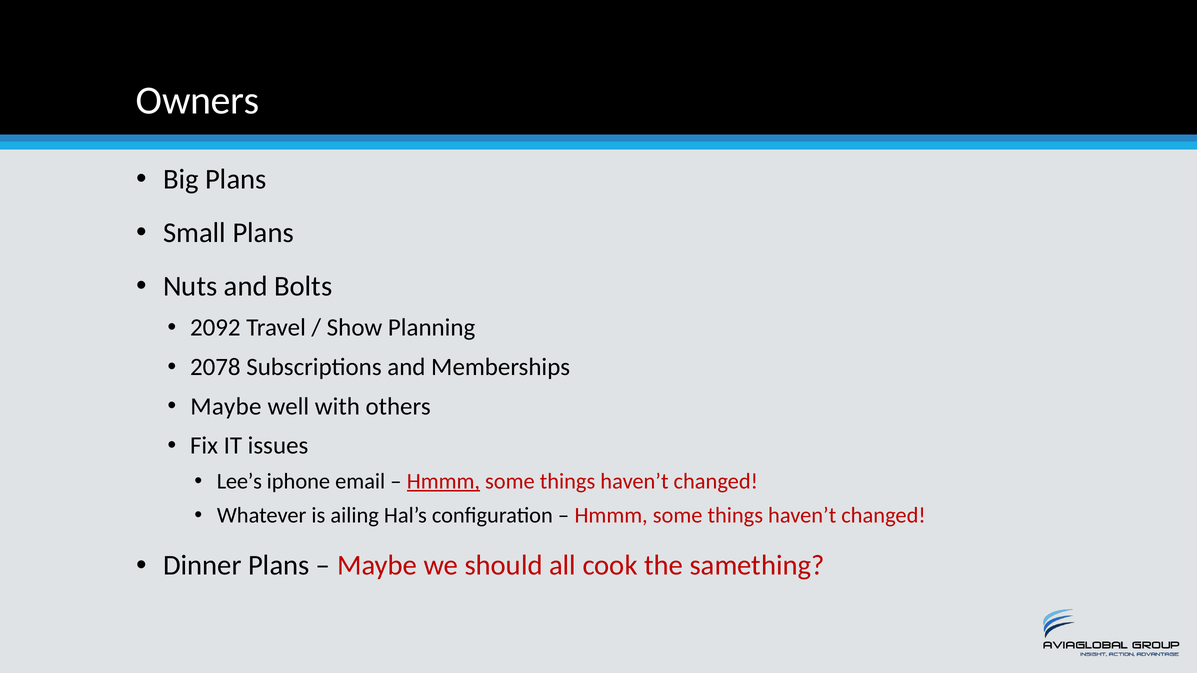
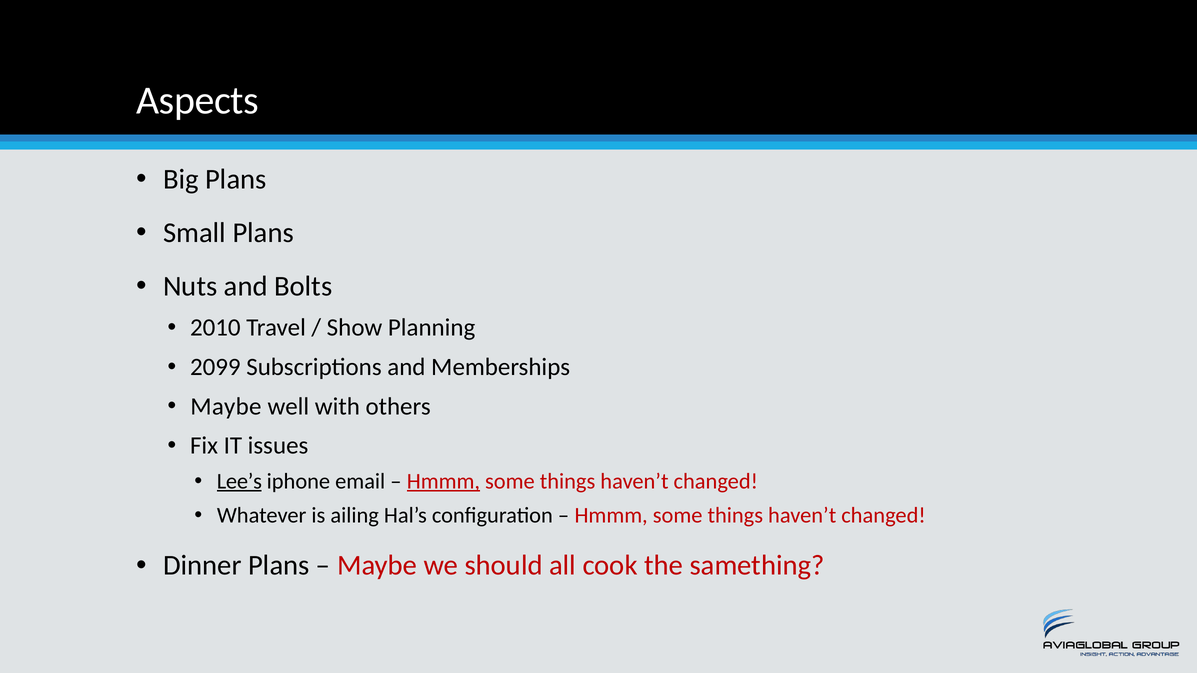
Owners: Owners -> Aspects
2092: 2092 -> 2010
2078: 2078 -> 2099
Lee’s underline: none -> present
